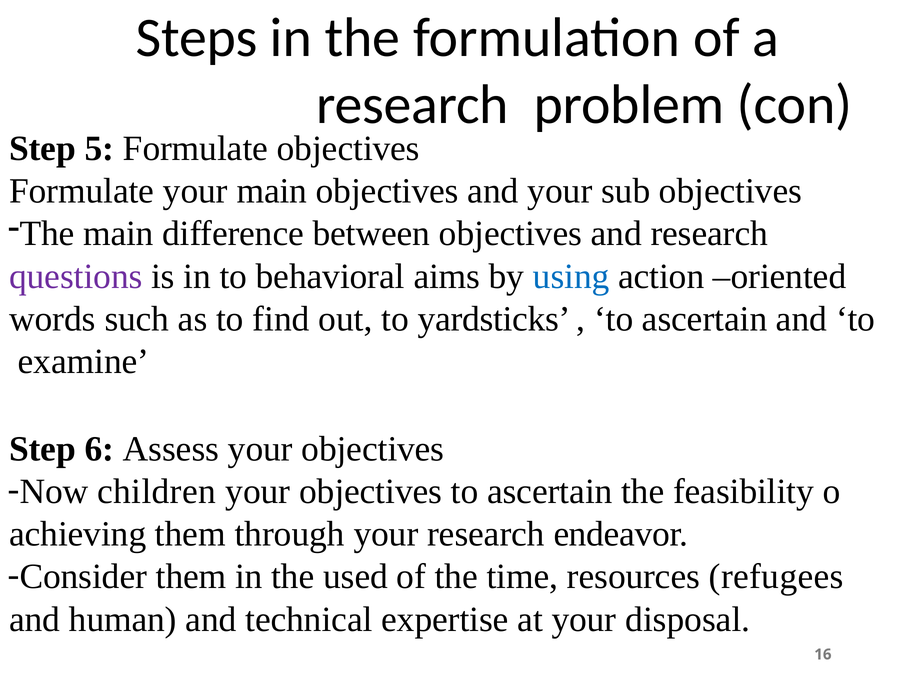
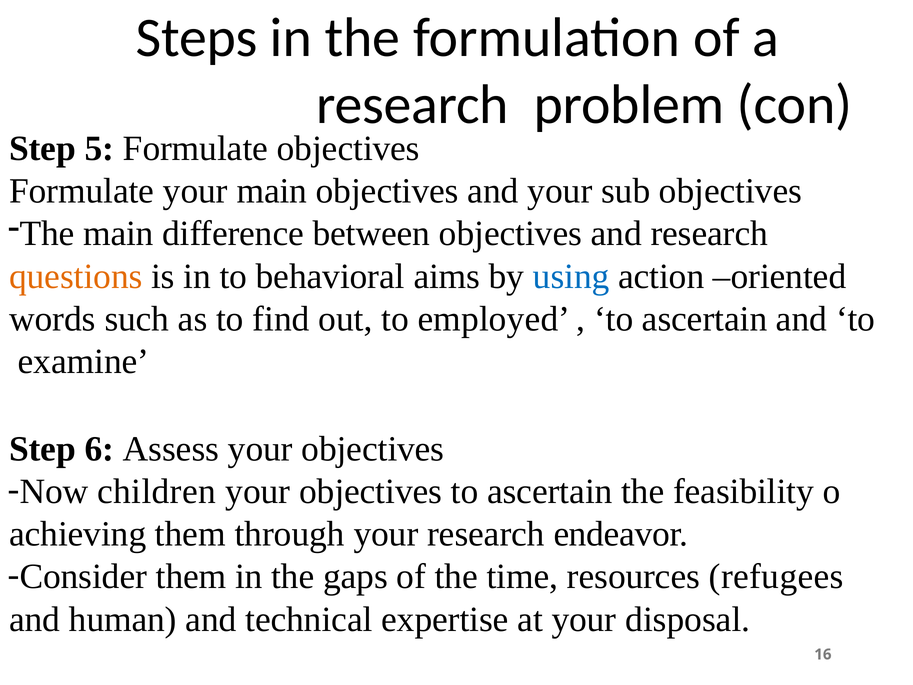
questions colour: purple -> orange
yardsticks: yardsticks -> employed
used: used -> gaps
